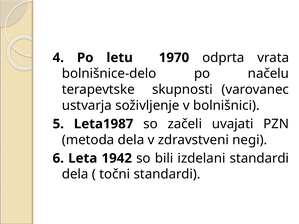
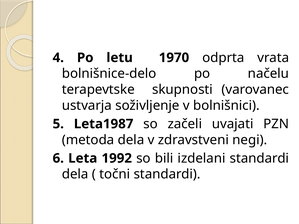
1942: 1942 -> 1992
